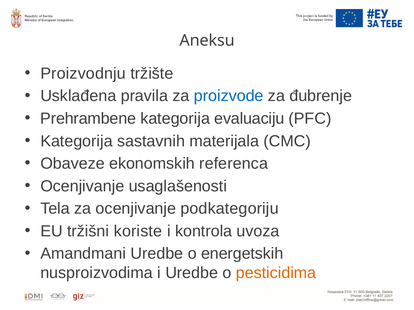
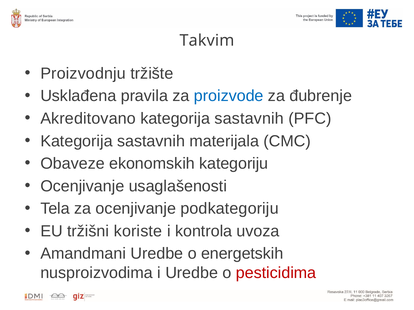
Aneksu: Aneksu -> Takvim
Prehrambene: Prehrambene -> Akreditovano
evaluaciju at (249, 119): evaluaciju -> sastavnih
referenca: referenca -> kategoriju
pesticidima colour: orange -> red
